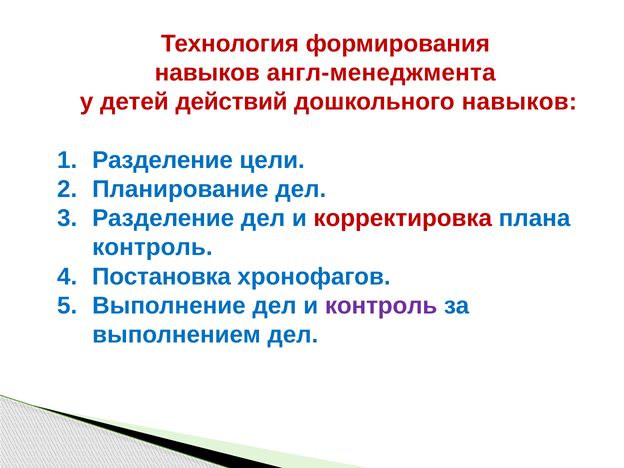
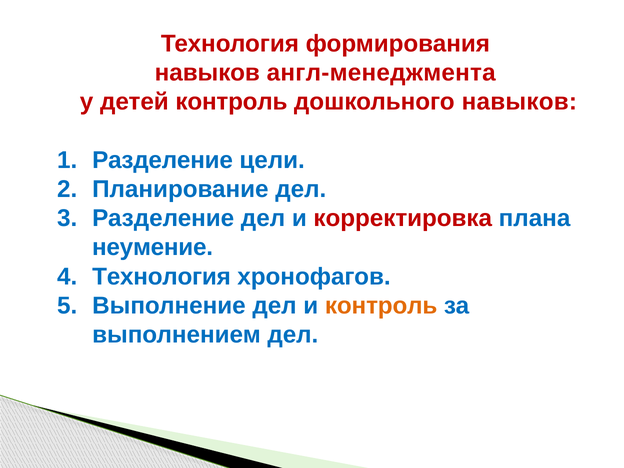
детей действий: действий -> контроль
контроль at (152, 247): контроль -> неумение
Постановка at (162, 277): Постановка -> Технология
контроль at (381, 306) colour: purple -> orange
